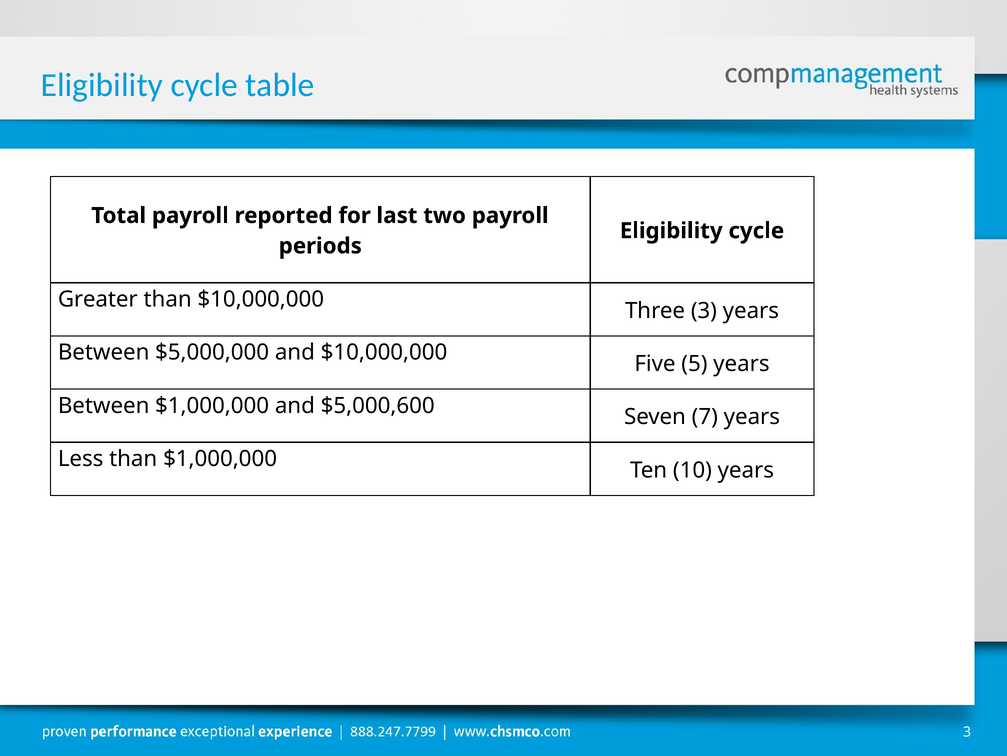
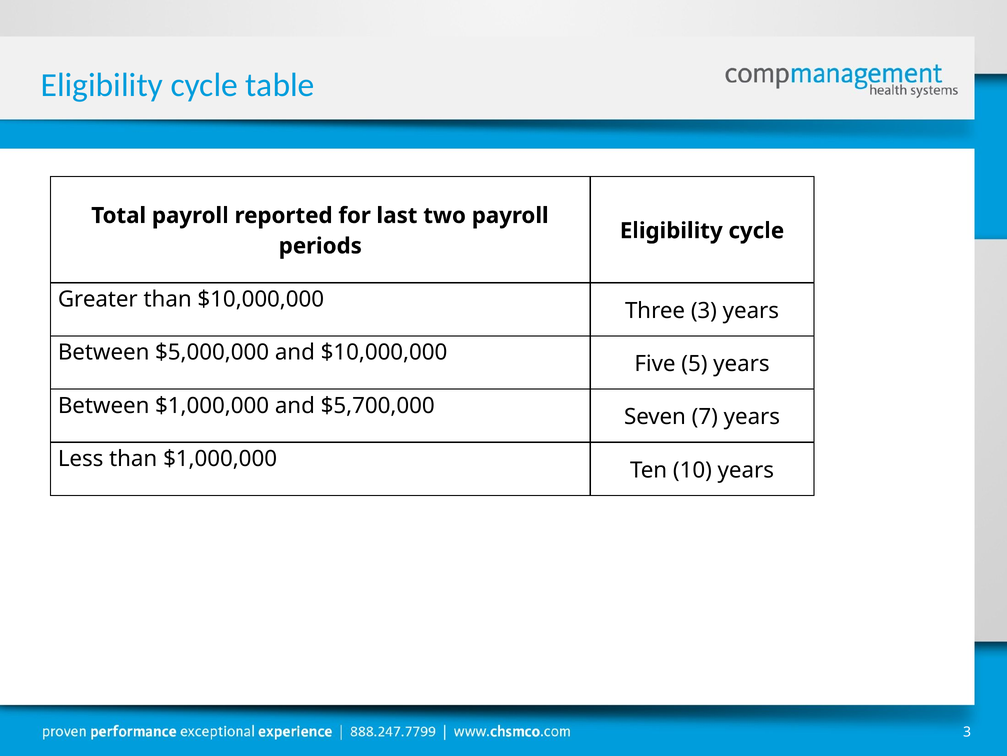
$5,000,600: $5,000,600 -> $5,700,000
